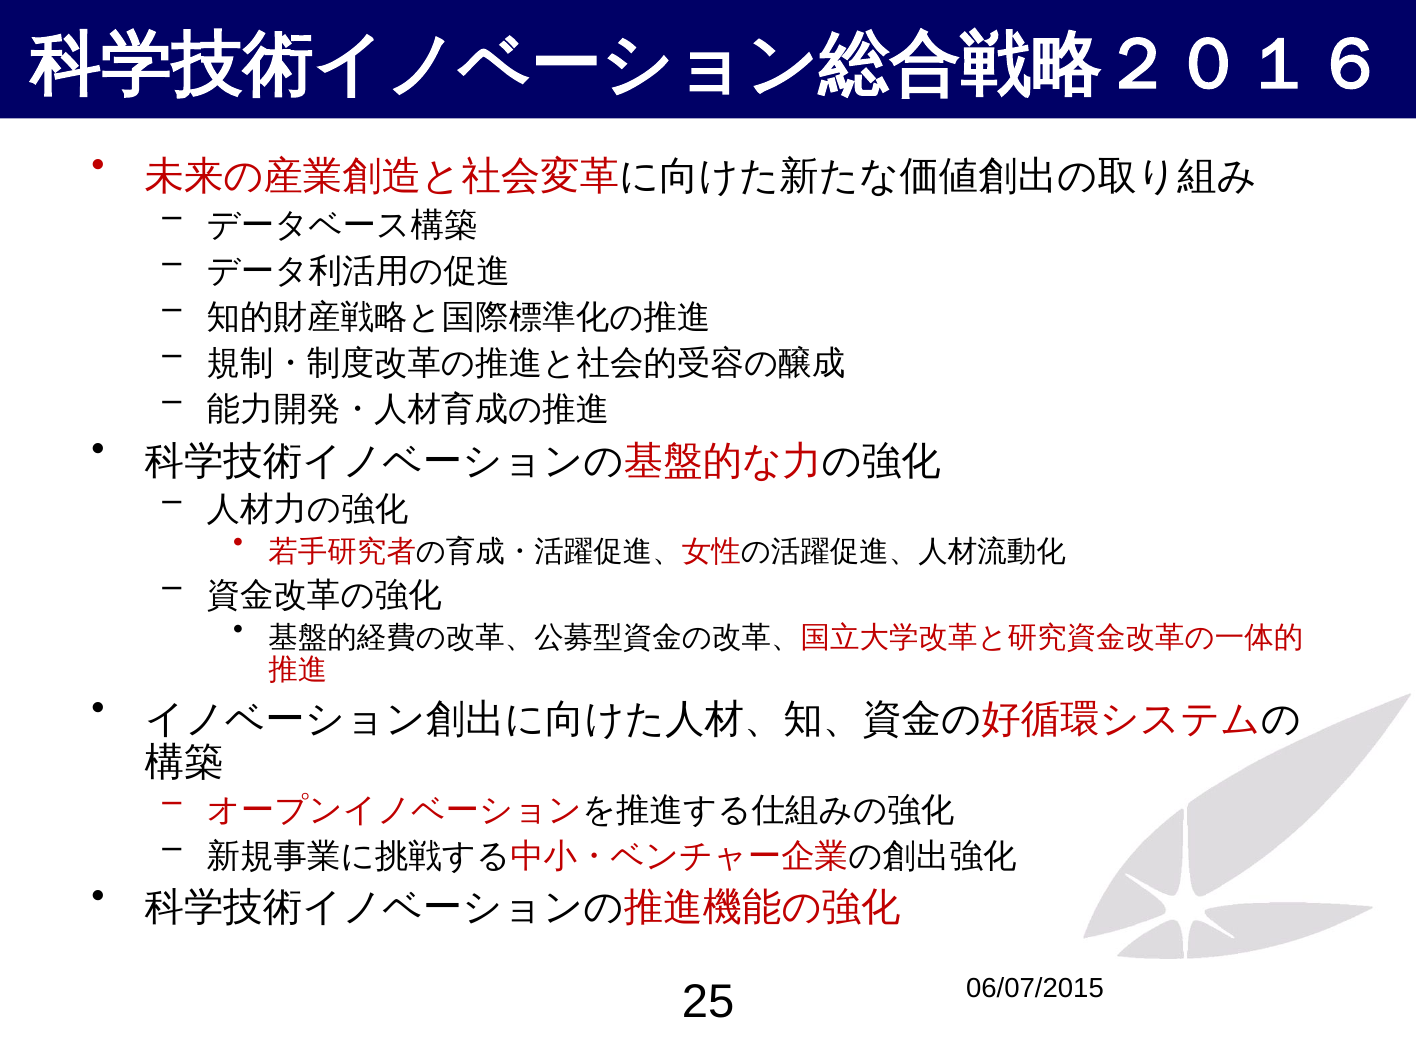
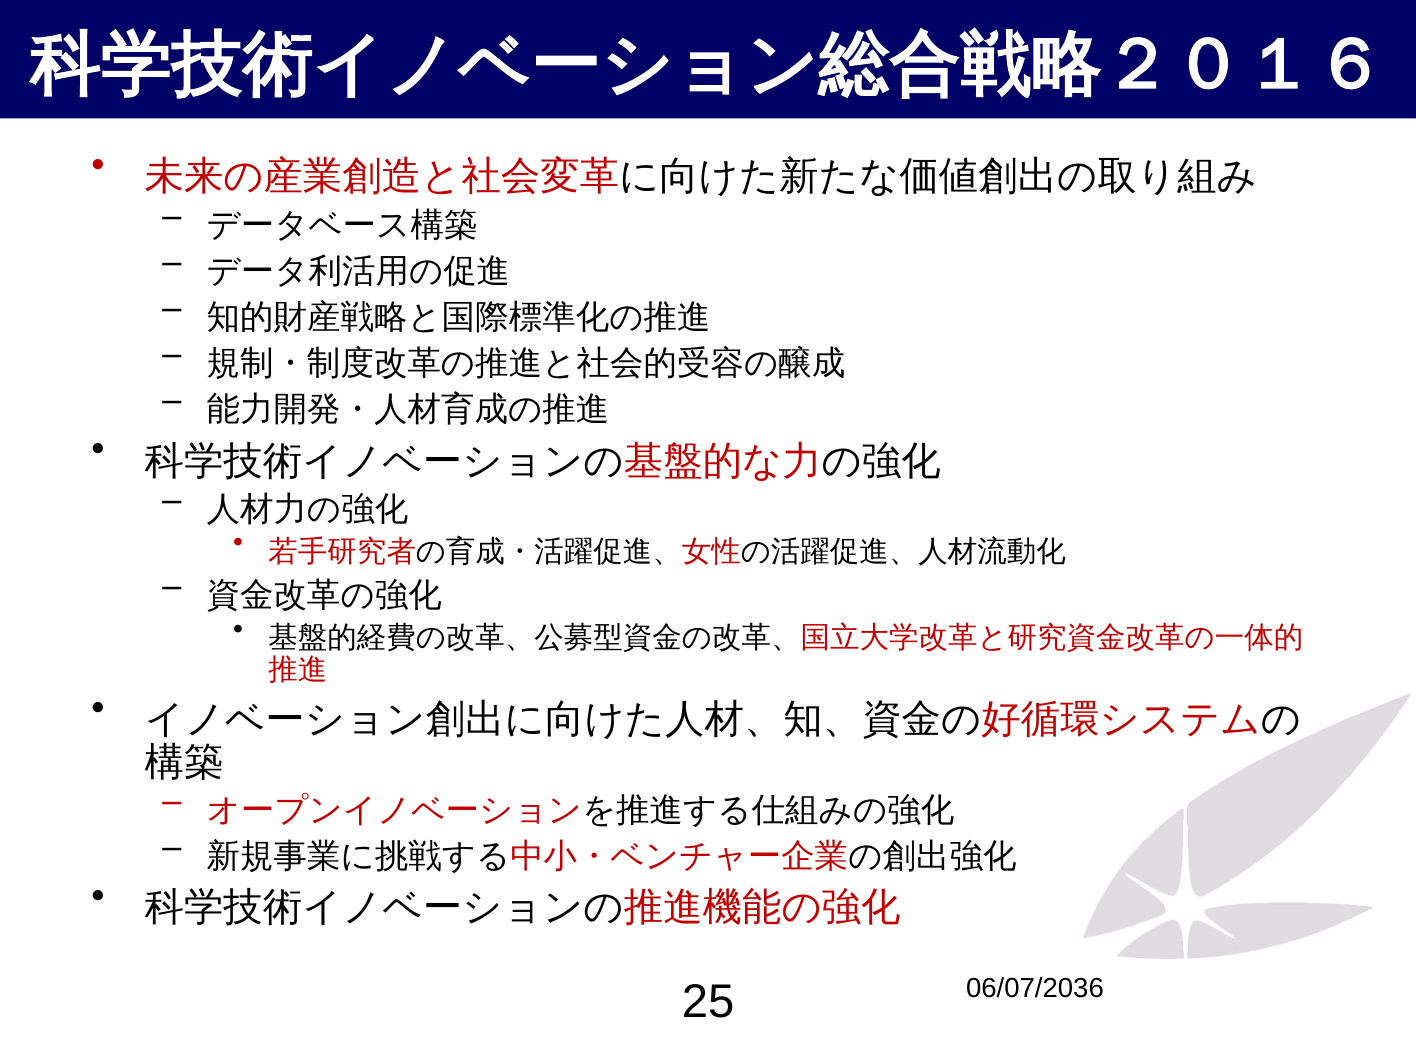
06/07/2015: 06/07/2015 -> 06/07/2036
